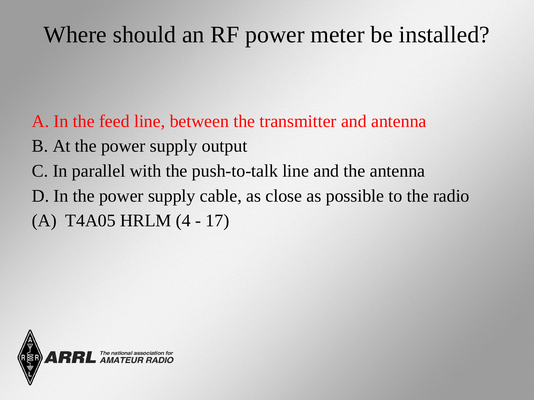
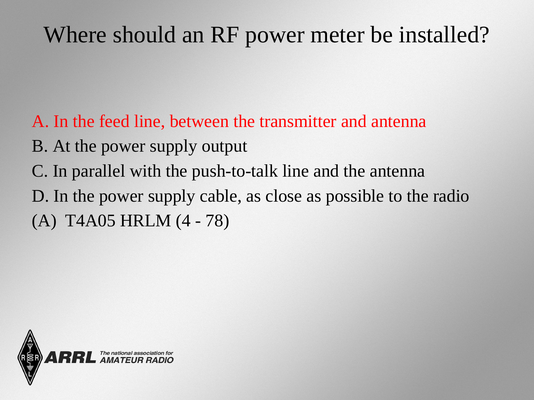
17: 17 -> 78
